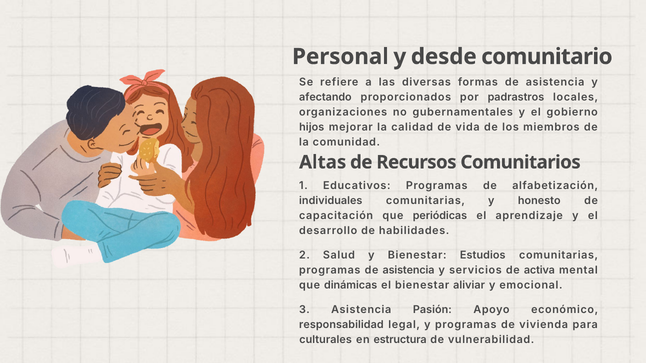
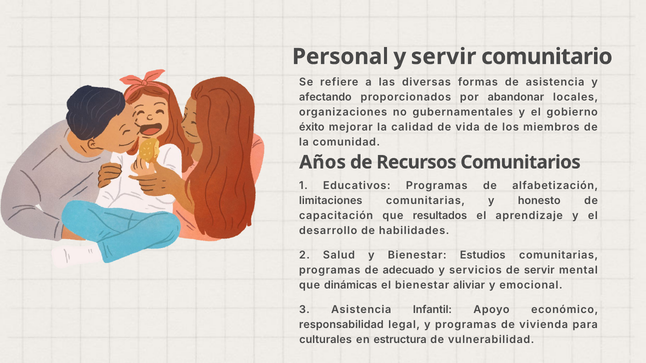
y desde: desde -> servir
padrastros: padrastros -> abandonar
hijos: hijos -> éxito
Altas: Altas -> Años
individuales: individuales -> limitaciones
periódicas: periódicas -> resultados
programas de asistencia: asistencia -> adecuado
de activa: activa -> servir
Pasión: Pasión -> Infantil
